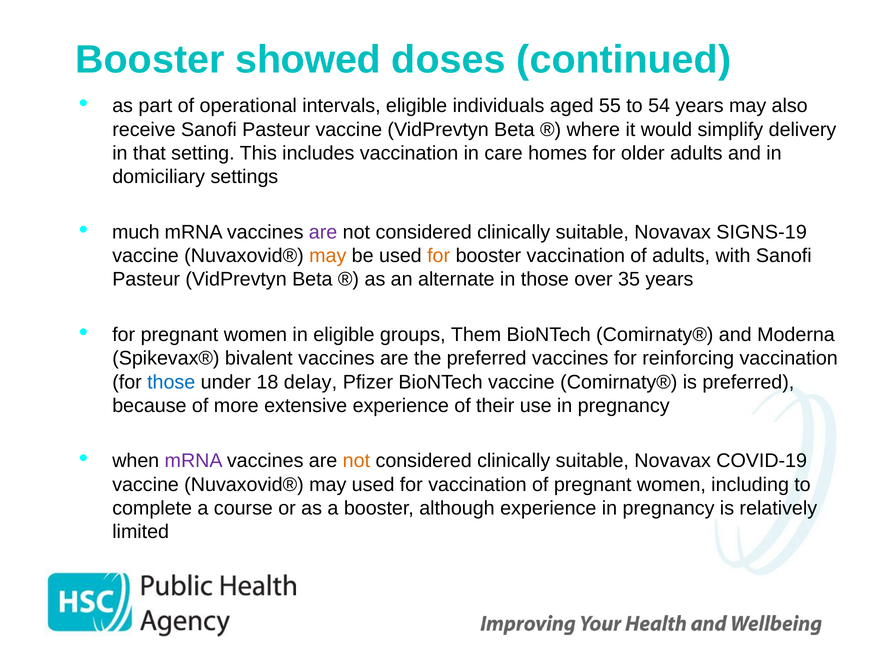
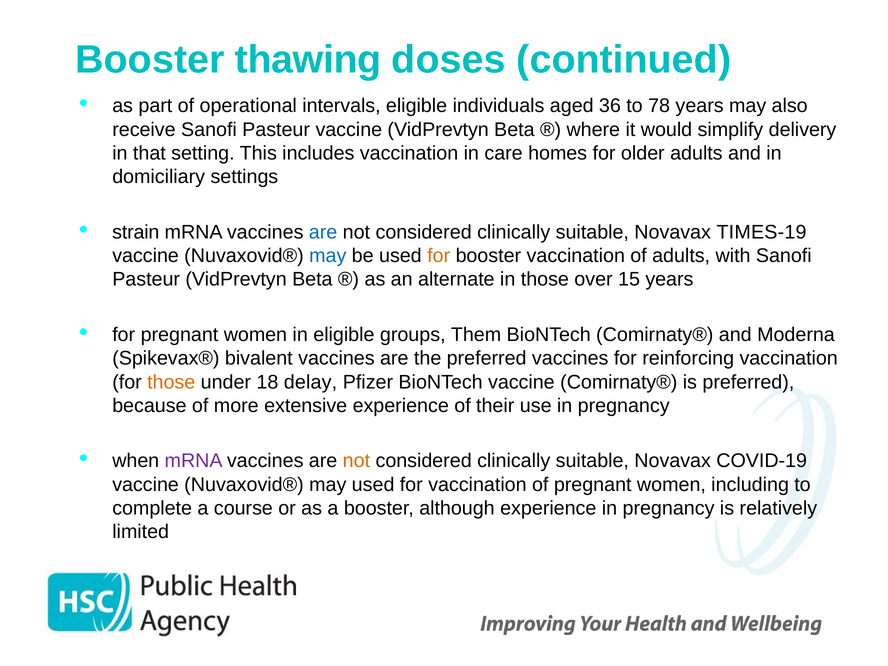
showed: showed -> thawing
55: 55 -> 36
54: 54 -> 78
much: much -> strain
are at (323, 232) colour: purple -> blue
SIGNS-19: SIGNS-19 -> TIMES-19
may at (328, 256) colour: orange -> blue
35: 35 -> 15
those at (171, 382) colour: blue -> orange
